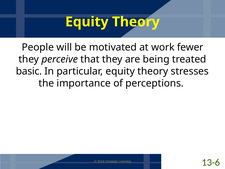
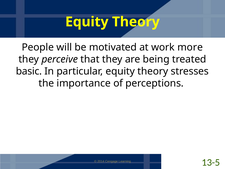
fewer: fewer -> more
13-6: 13-6 -> 13-5
